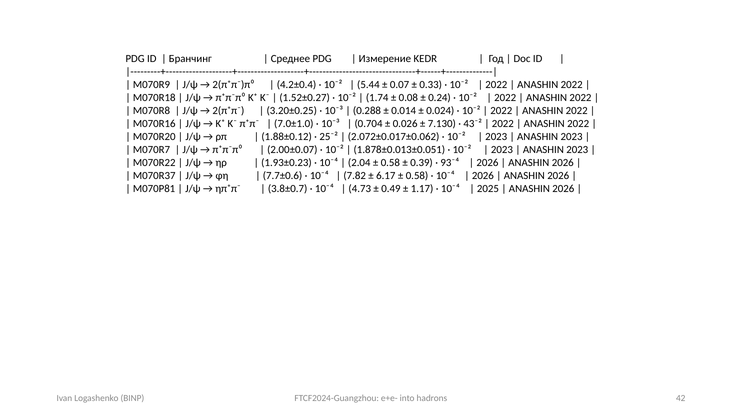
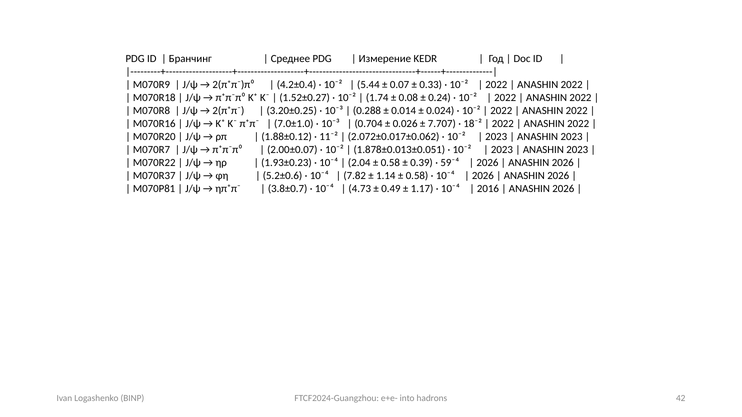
7.130: 7.130 -> 7.707
43⁻²: 43⁻² -> 18⁻²
25⁻²: 25⁻² -> 11⁻²
93⁻⁴: 93⁻⁴ -> 59⁻⁴
7.7±0.6: 7.7±0.6 -> 5.2±0.6
6.17: 6.17 -> 1.14
2025: 2025 -> 2016
